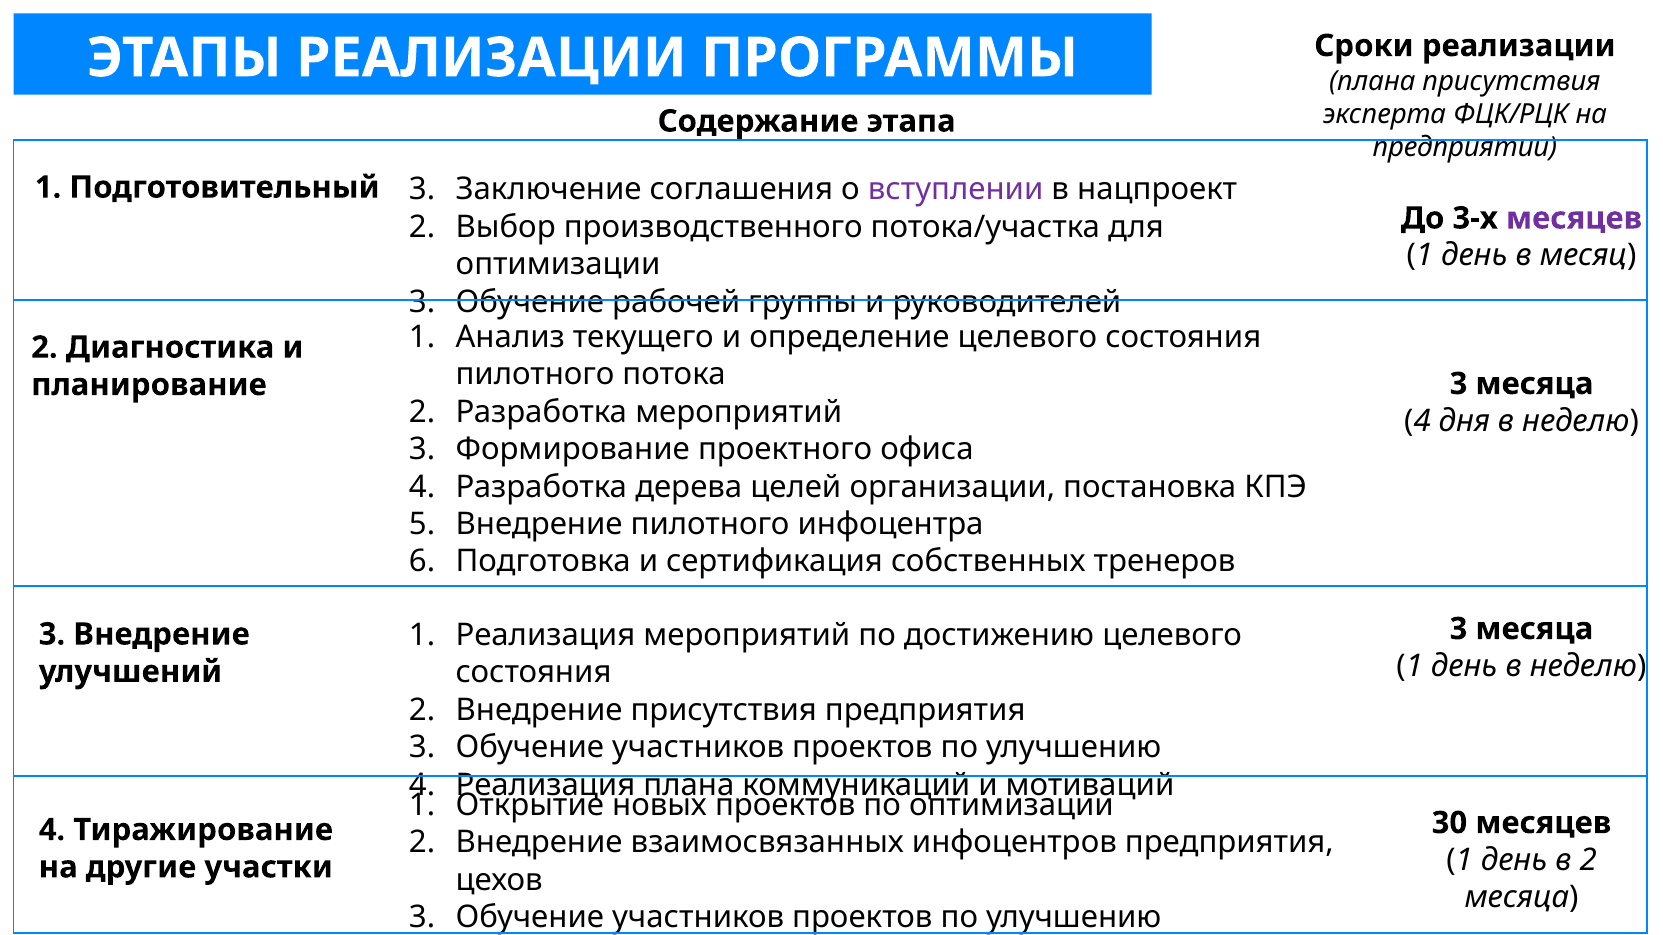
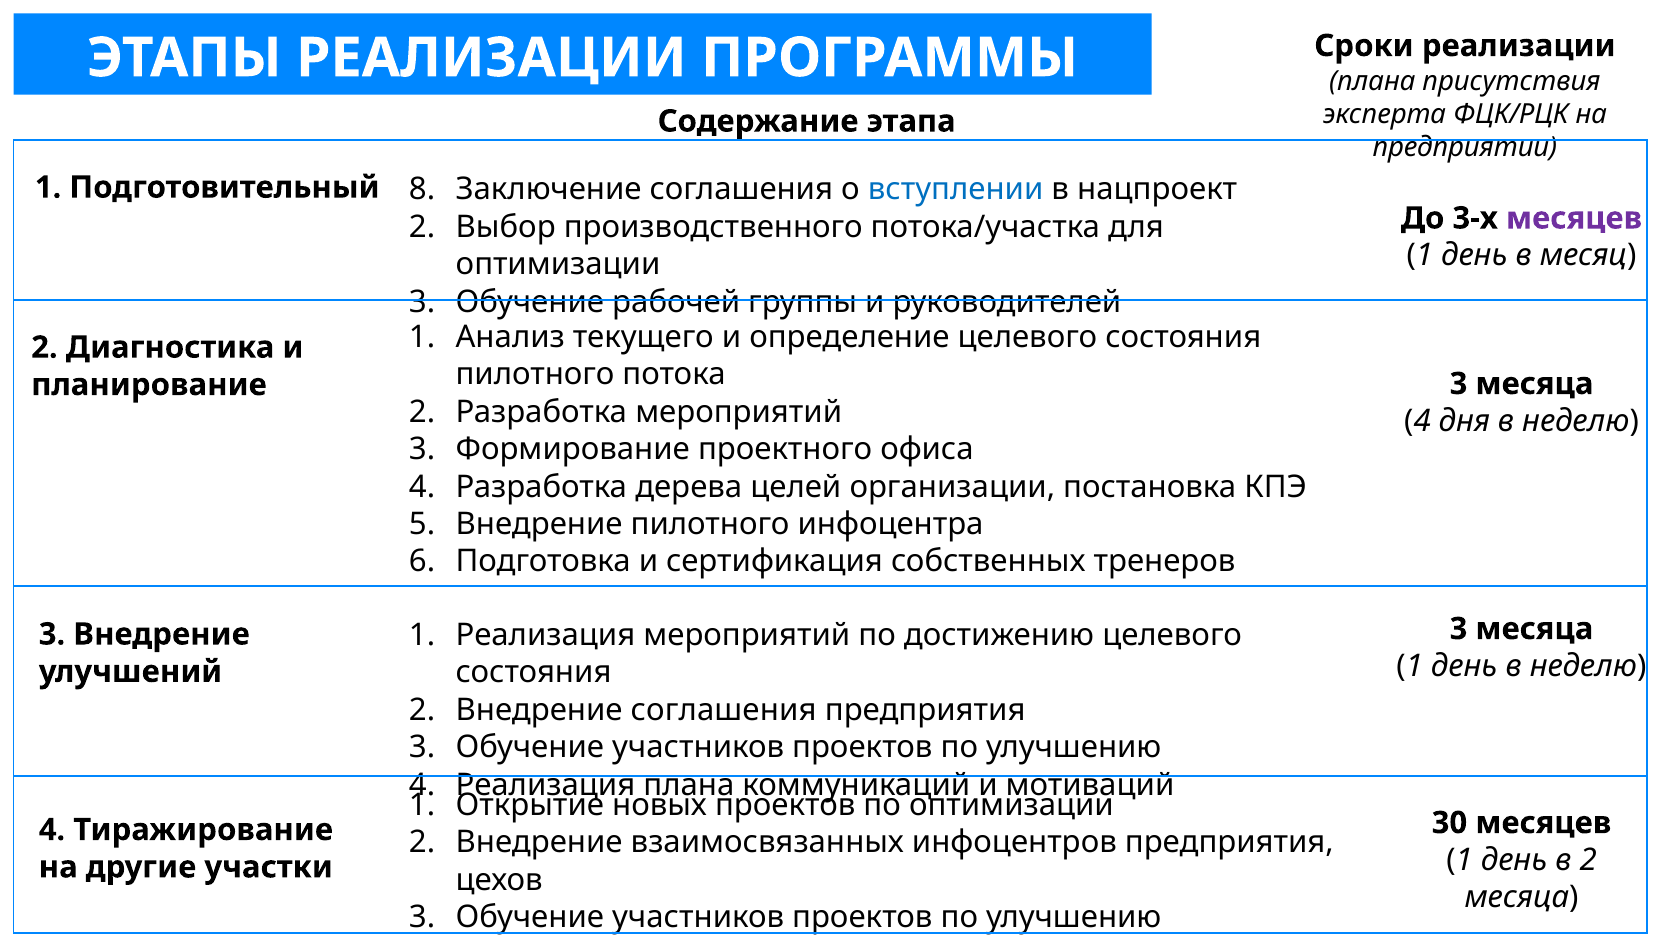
Подготовительный 3: 3 -> 8
вступлении colour: purple -> blue
Внедрение присутствия: присутствия -> соглашения
